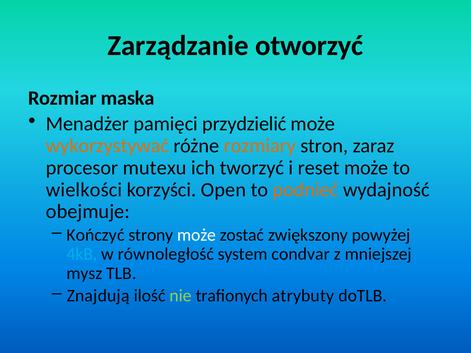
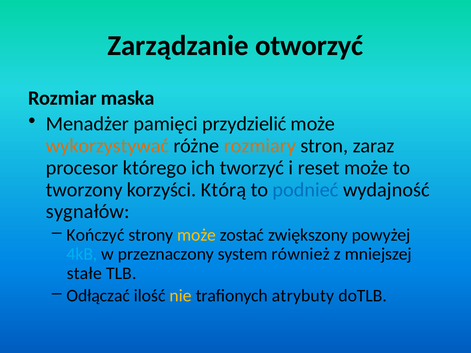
mutexu: mutexu -> którego
wielkości: wielkości -> tworzony
Open: Open -> Którą
podnieć colour: orange -> blue
obejmuje: obejmuje -> sygnałów
może at (197, 235) colour: white -> yellow
równoległość: równoległość -> przeznaczony
condvar: condvar -> również
mysz: mysz -> stałe
Znajdują: Znajdują -> Odłączać
nie colour: light green -> yellow
